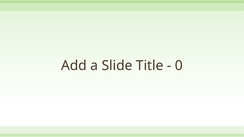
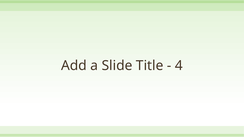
0: 0 -> 4
